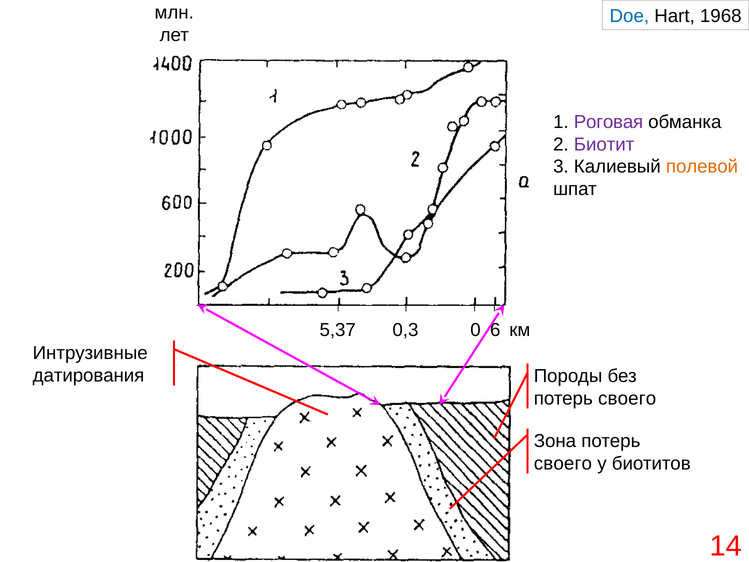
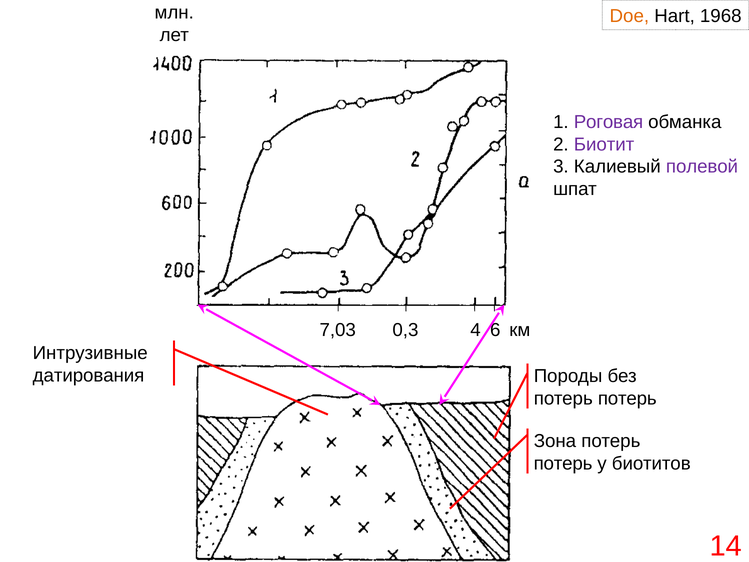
Doe colour: blue -> orange
полевой colour: orange -> purple
5,37: 5,37 -> 7,03
0: 0 -> 4
своего at (627, 398): своего -> потерь
своего at (563, 463): своего -> потерь
